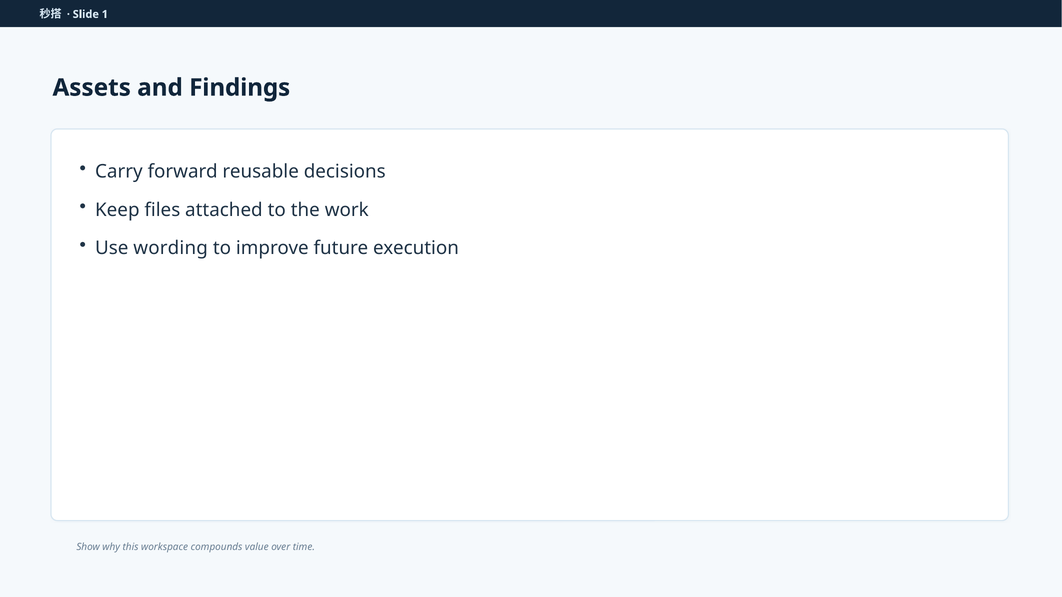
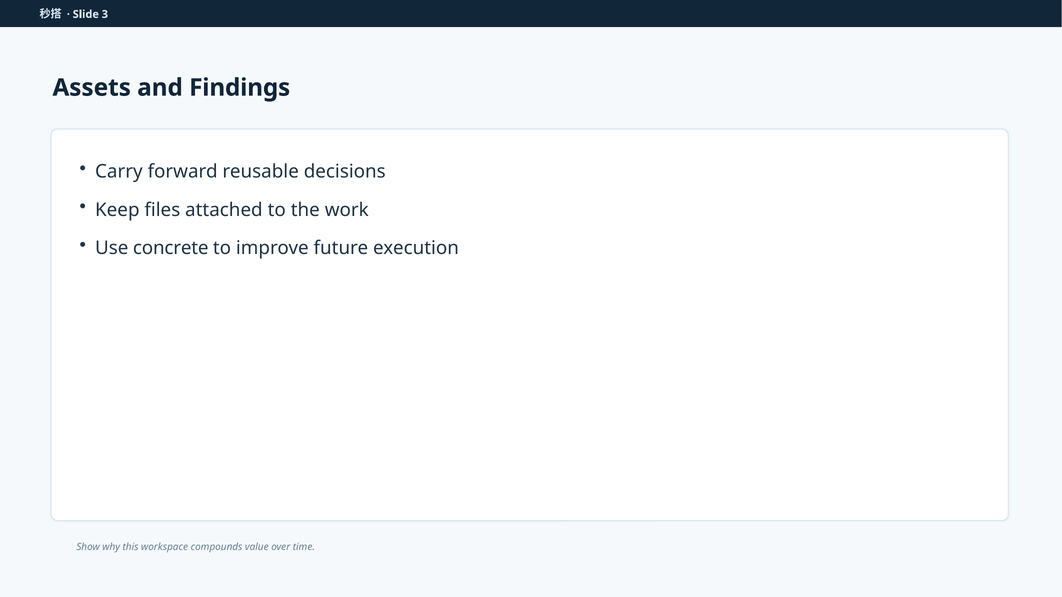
1: 1 -> 3
wording: wording -> concrete
